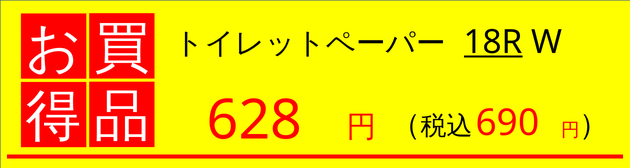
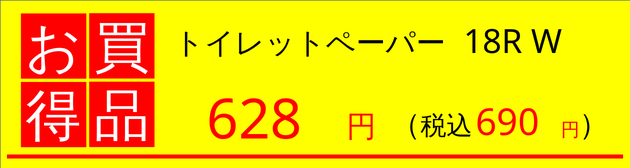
18R underline: present -> none
